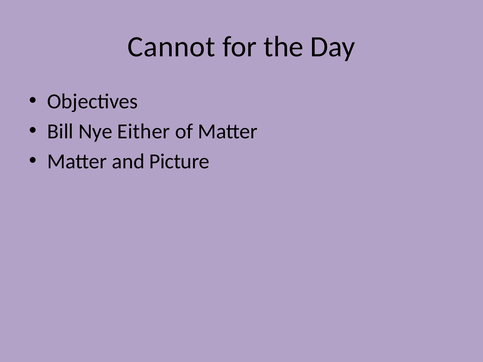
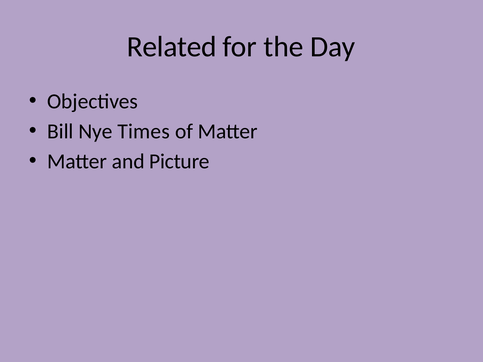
Cannot: Cannot -> Related
Either: Either -> Times
